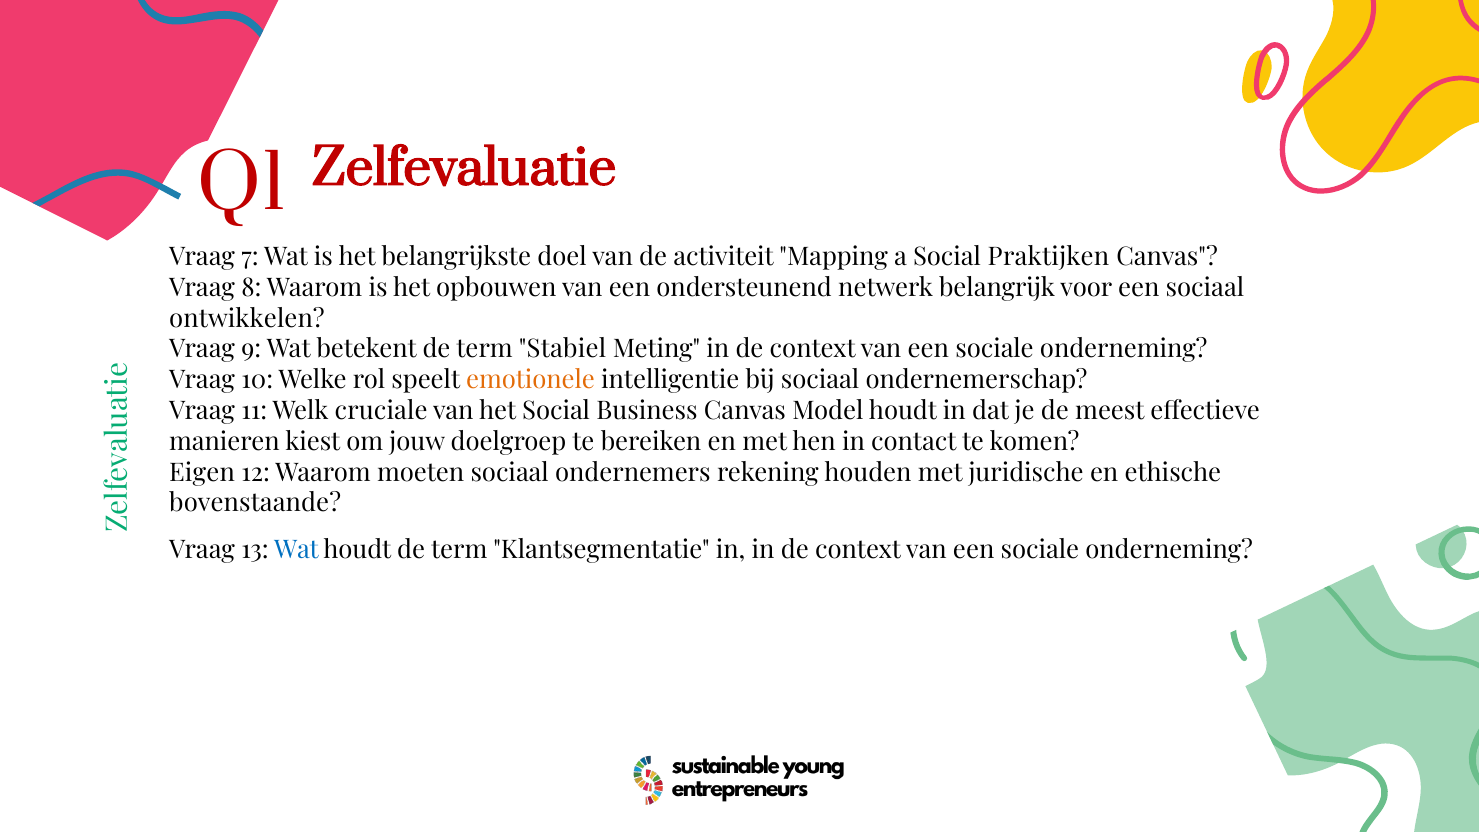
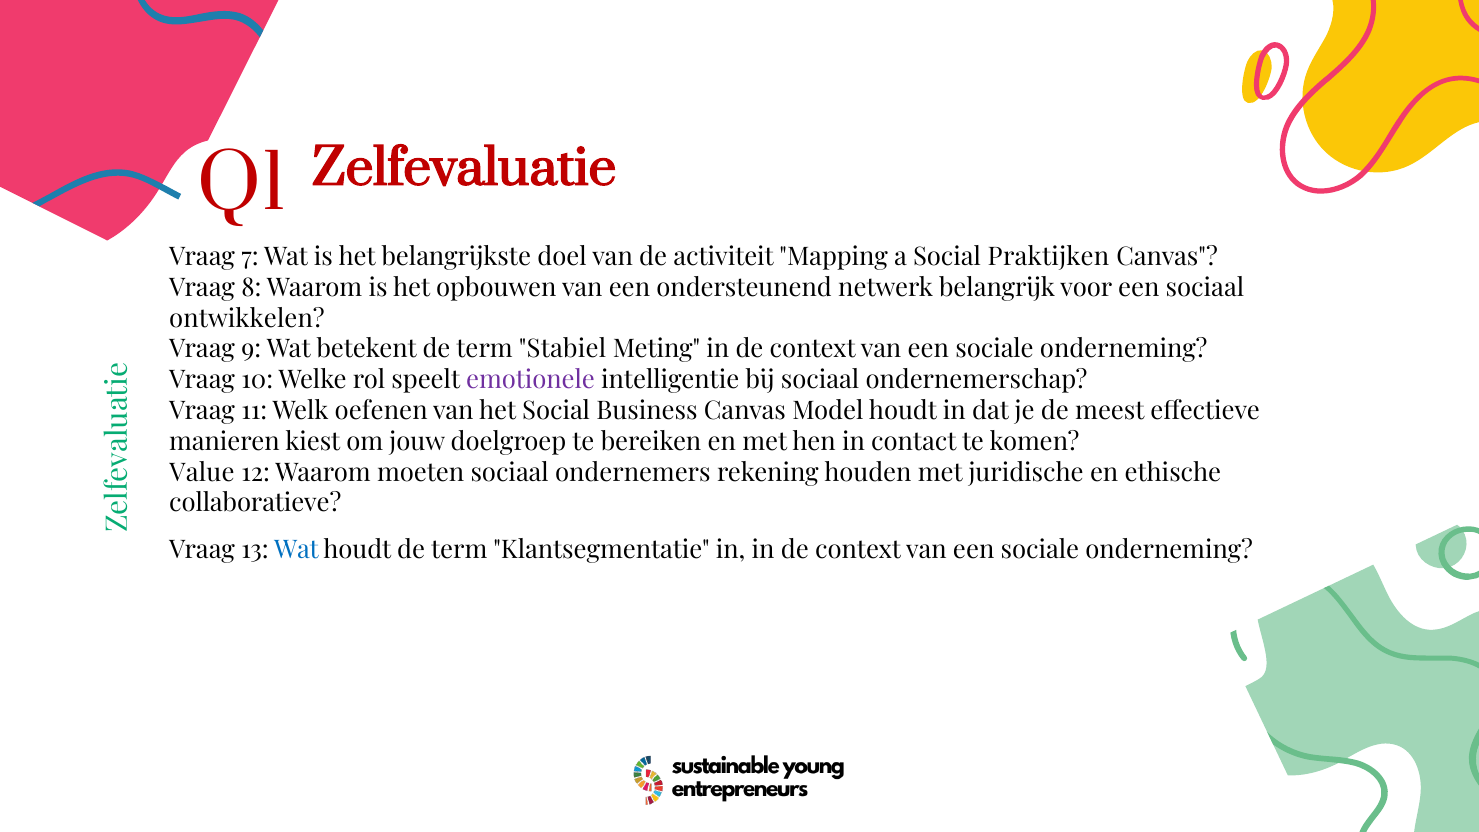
emotionele colour: orange -> purple
cruciale: cruciale -> oefenen
Eigen: Eigen -> Value
bovenstaande: bovenstaande -> collaboratieve
